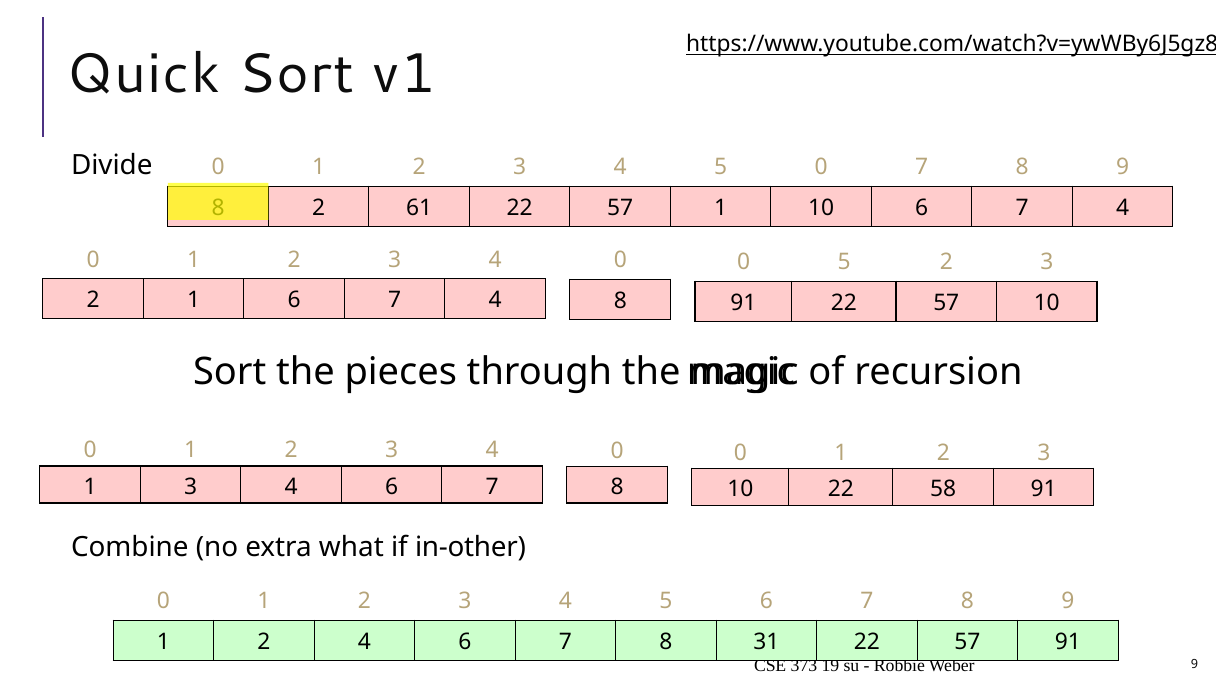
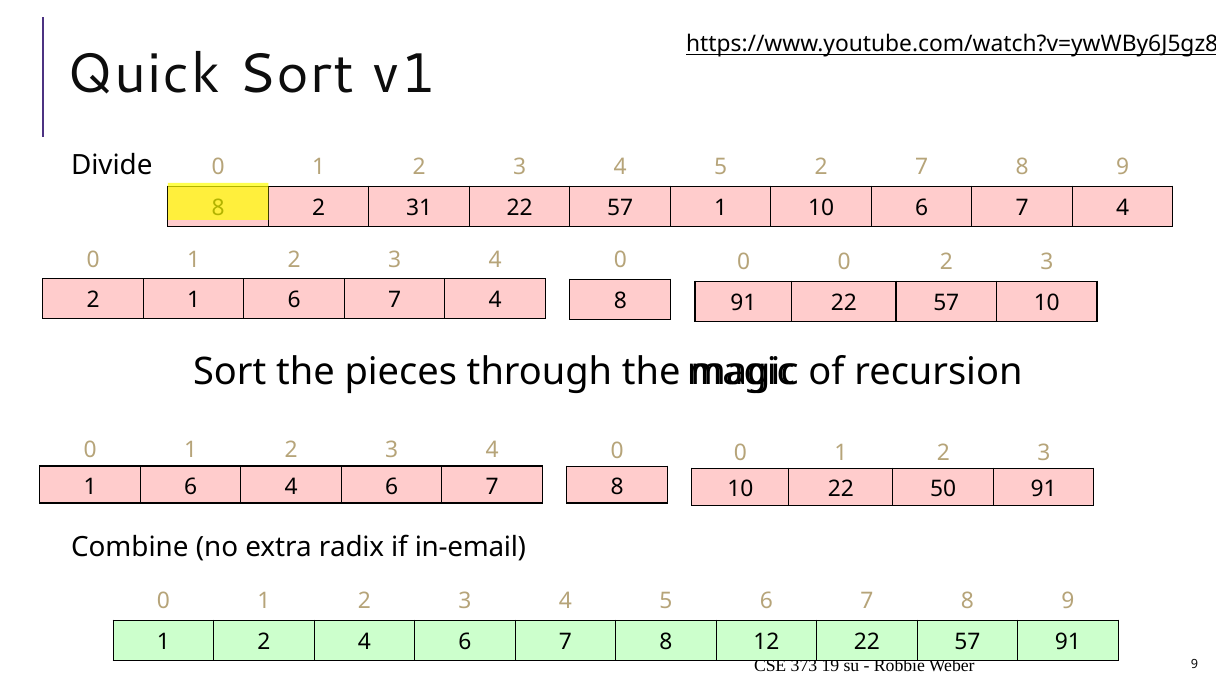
5 0: 0 -> 2
61: 61 -> 31
0 5: 5 -> 0
3 at (191, 487): 3 -> 6
58: 58 -> 50
what: what -> radix
in-other: in-other -> in-email
31: 31 -> 12
